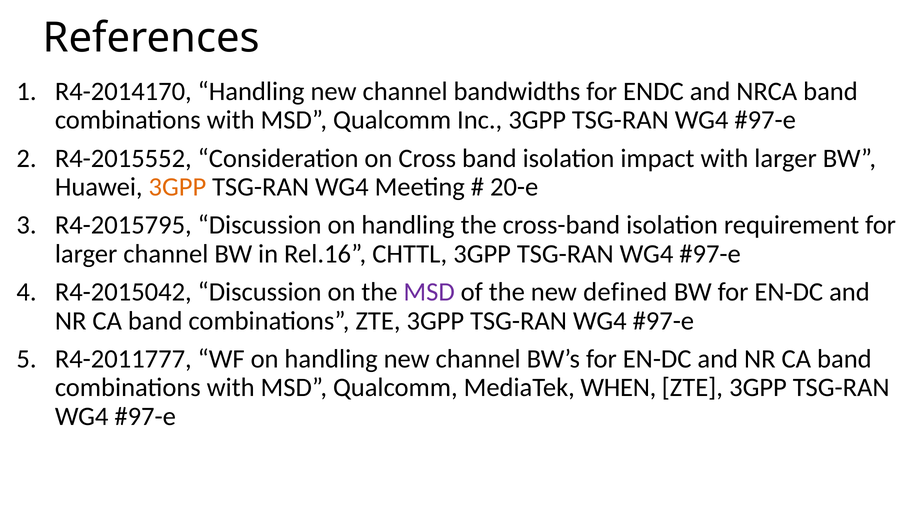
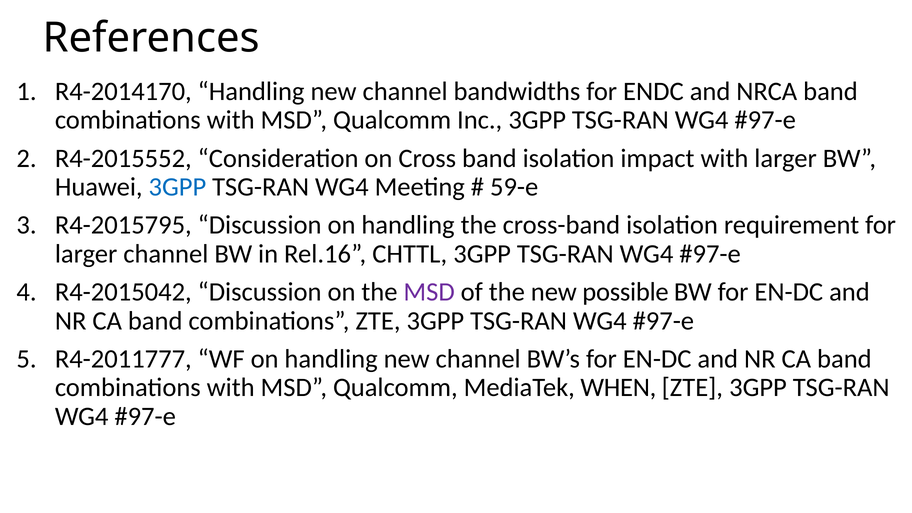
3GPP at (177, 187) colour: orange -> blue
20-e: 20-e -> 59-e
defined: defined -> possible
